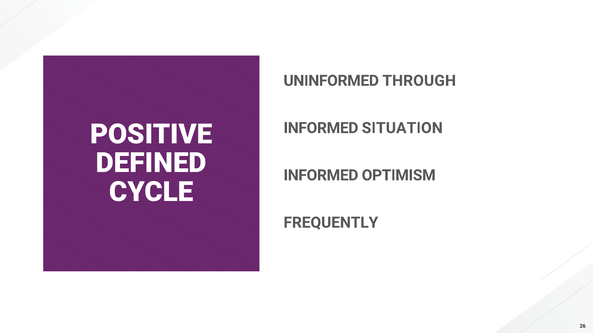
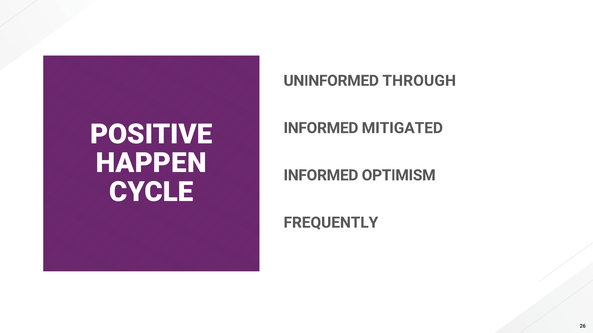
SITUATION: SITUATION -> MITIGATED
DEFINED: DEFINED -> HAPPEN
